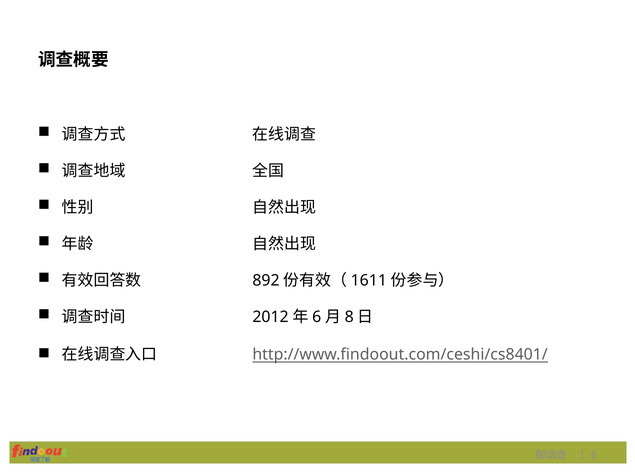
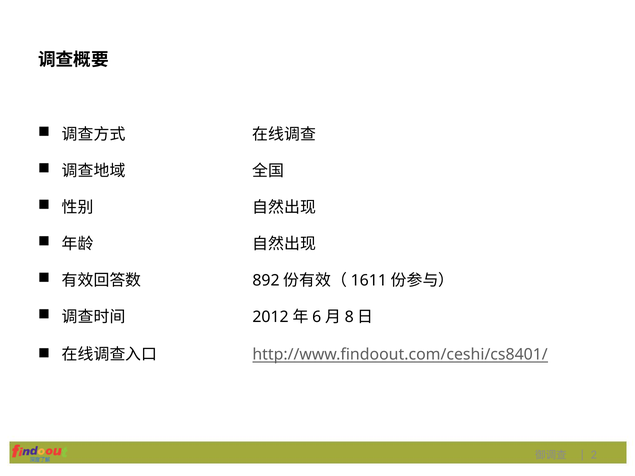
6: 6 -> 2
